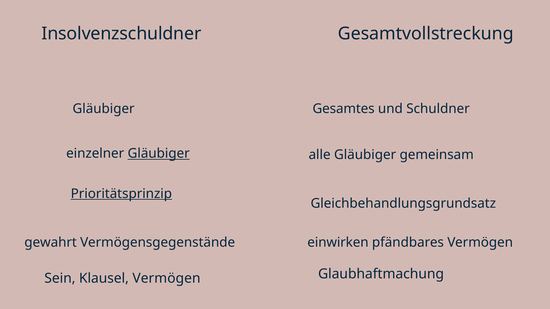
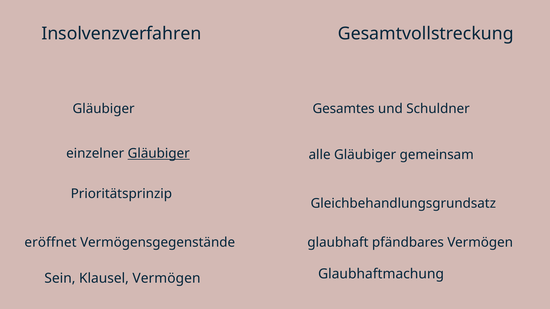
Insolvenzschuldner: Insolvenzschuldner -> Insolvenzverfahren
Prioritätsprinzip underline: present -> none
gewahrt: gewahrt -> eröffnet
einwirken: einwirken -> glaubhaft
